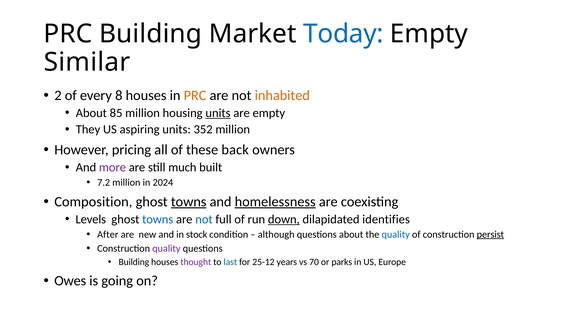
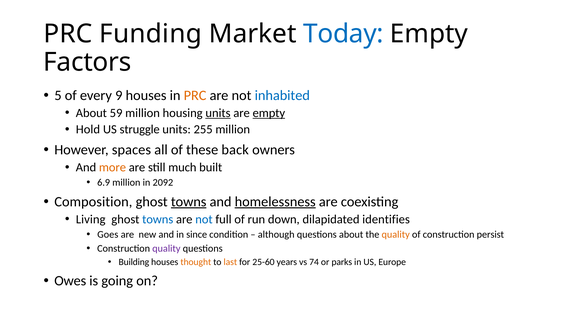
PRC Building: Building -> Funding
Similar: Similar -> Factors
2: 2 -> 5
8: 8 -> 9
inhabited colour: orange -> blue
85: 85 -> 59
empty at (269, 113) underline: none -> present
They: They -> Hold
aspiring: aspiring -> struggle
352: 352 -> 255
pricing: pricing -> spaces
more colour: purple -> orange
7.2: 7.2 -> 6.9
2024: 2024 -> 2092
Levels: Levels -> Living
down underline: present -> none
After: After -> Goes
stock: stock -> since
quality at (396, 234) colour: blue -> orange
persist underline: present -> none
thought colour: purple -> orange
last colour: blue -> orange
25-12: 25-12 -> 25-60
70: 70 -> 74
